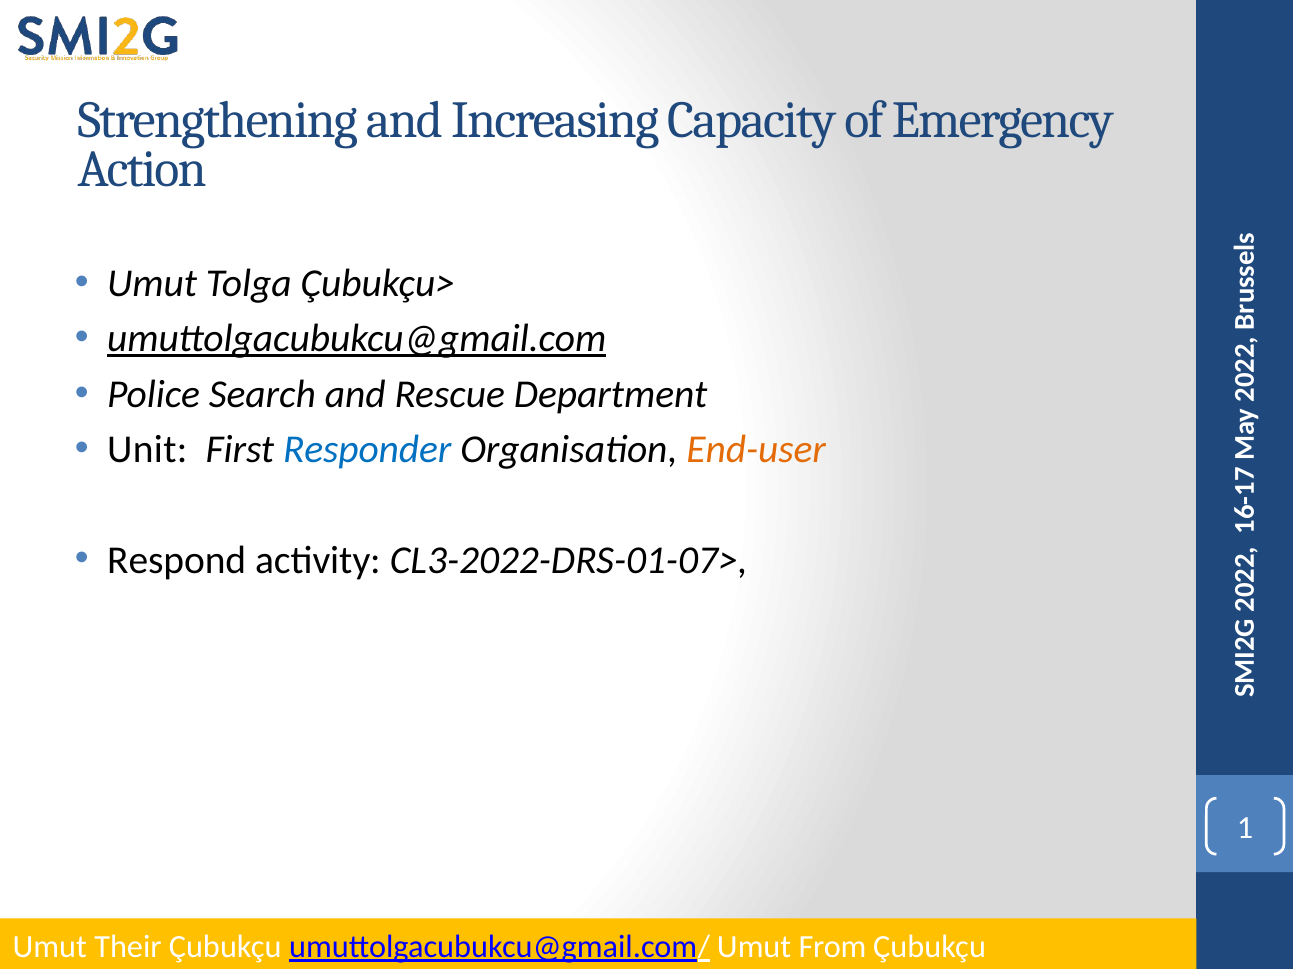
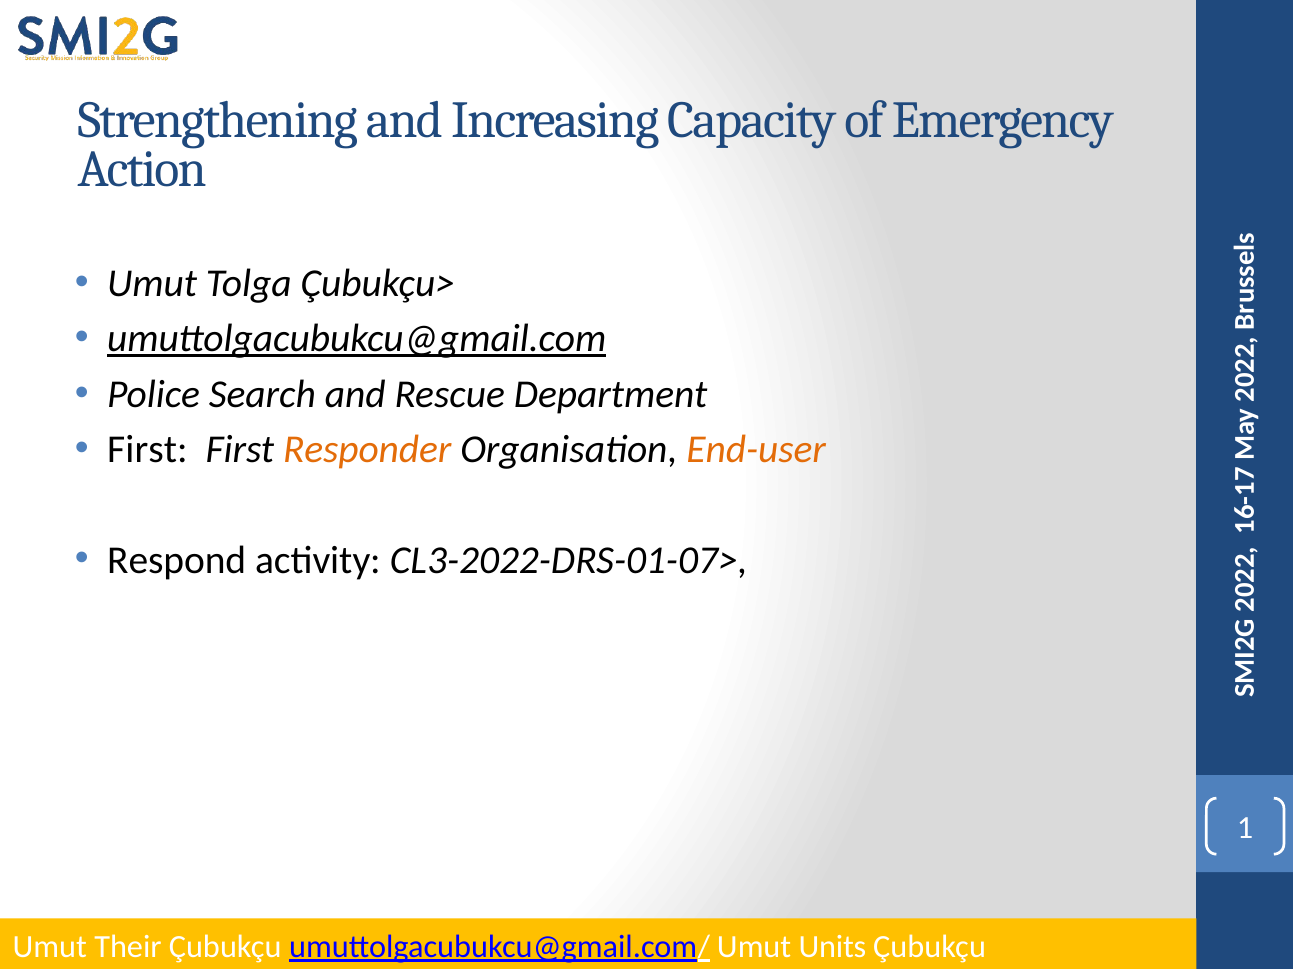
Unit at (147, 450): Unit -> First
Responder colour: blue -> orange
From: From -> Units
